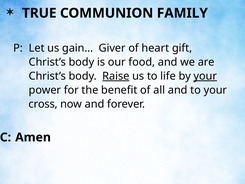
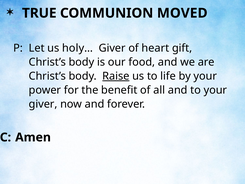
FAMILY: FAMILY -> MOVED
gain…: gain… -> holy…
your at (205, 76) underline: present -> none
cross at (43, 104): cross -> giver
